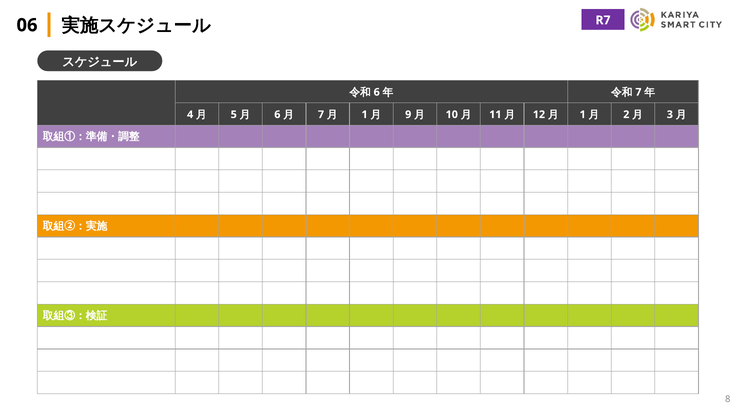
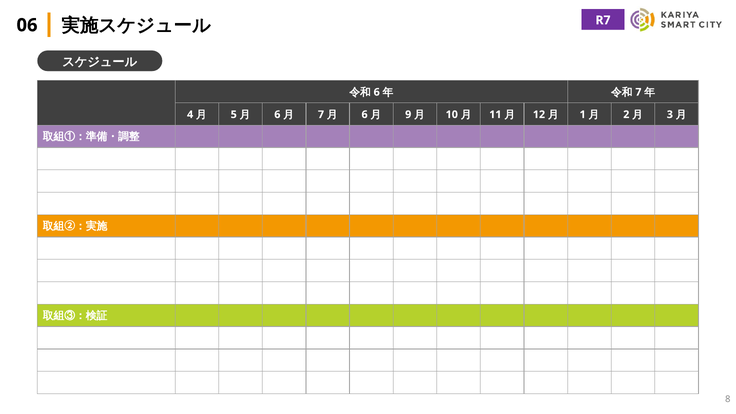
1 at (365, 115): 1 -> 6
